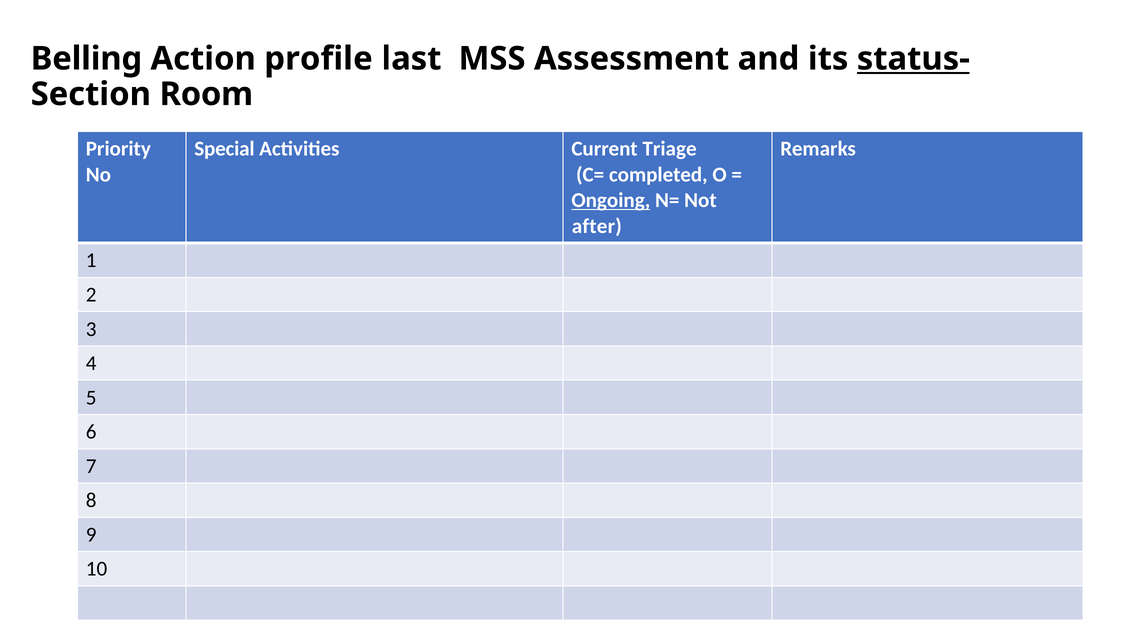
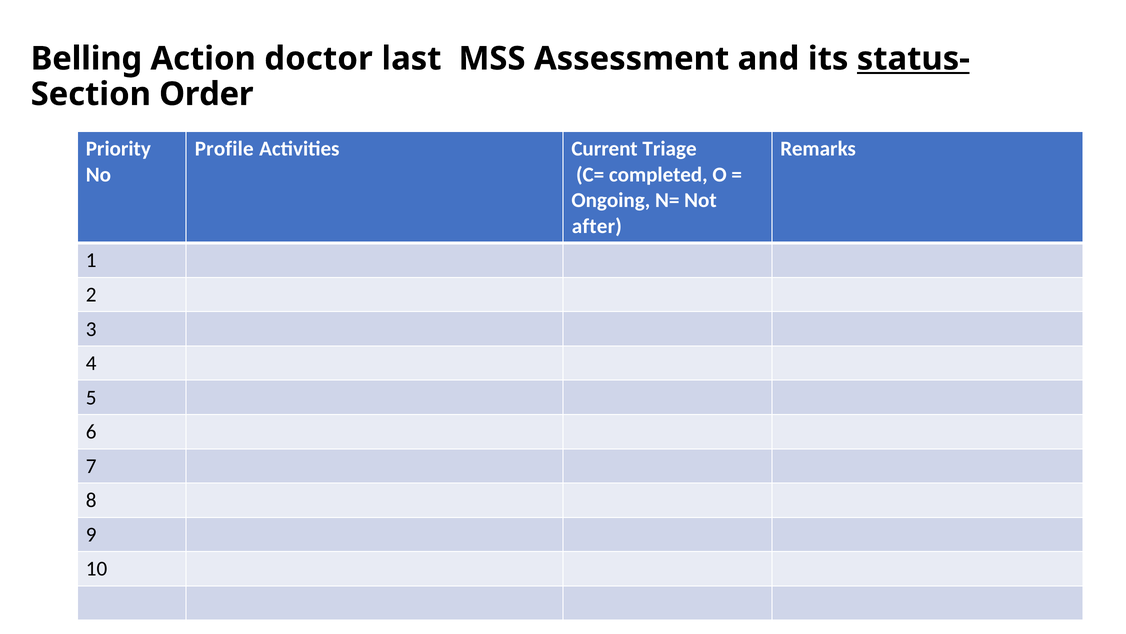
profile: profile -> doctor
Room: Room -> Order
Special: Special -> Profile
Ongoing underline: present -> none
